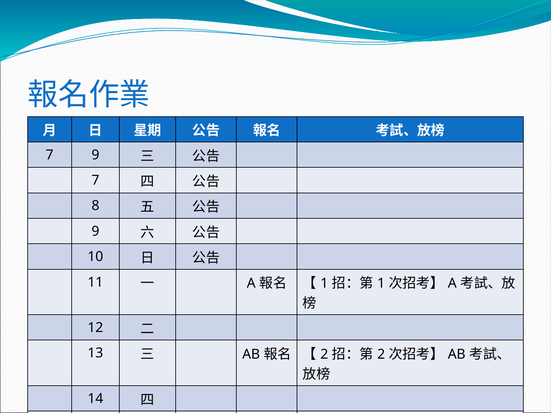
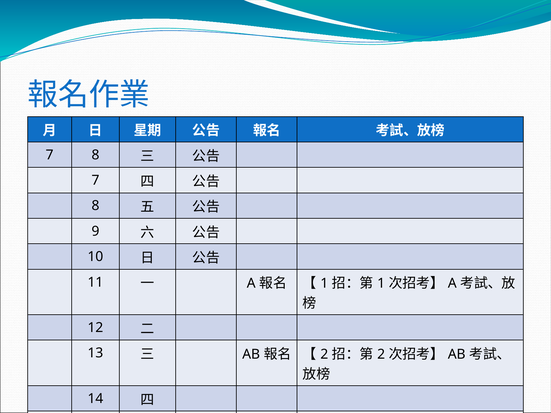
7 9: 9 -> 8
